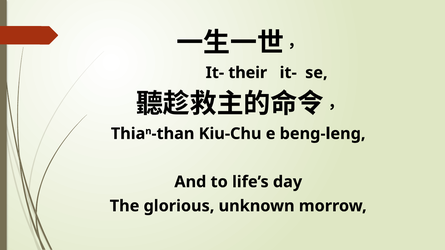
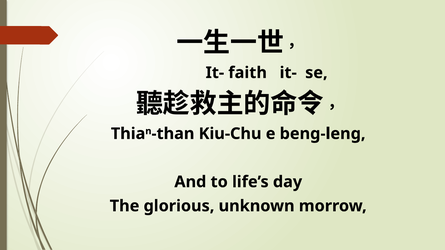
their: their -> faith
